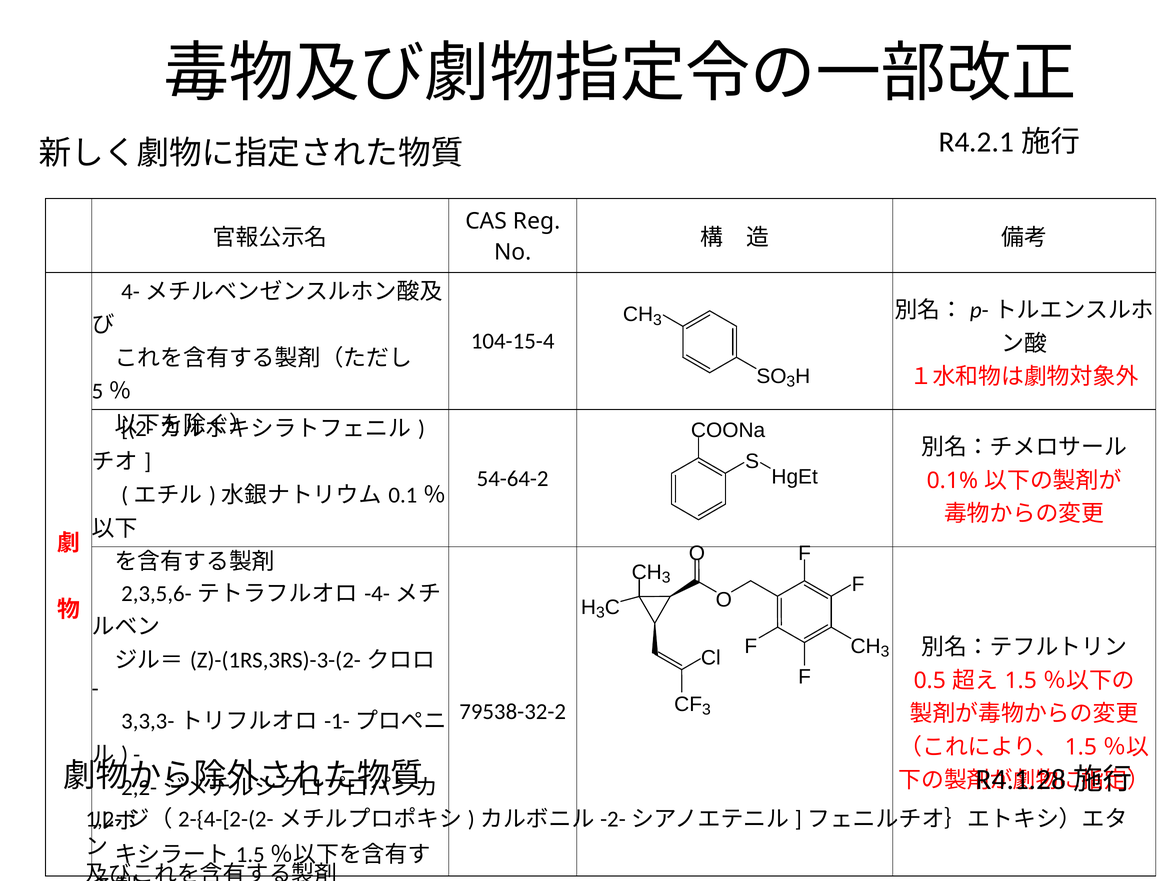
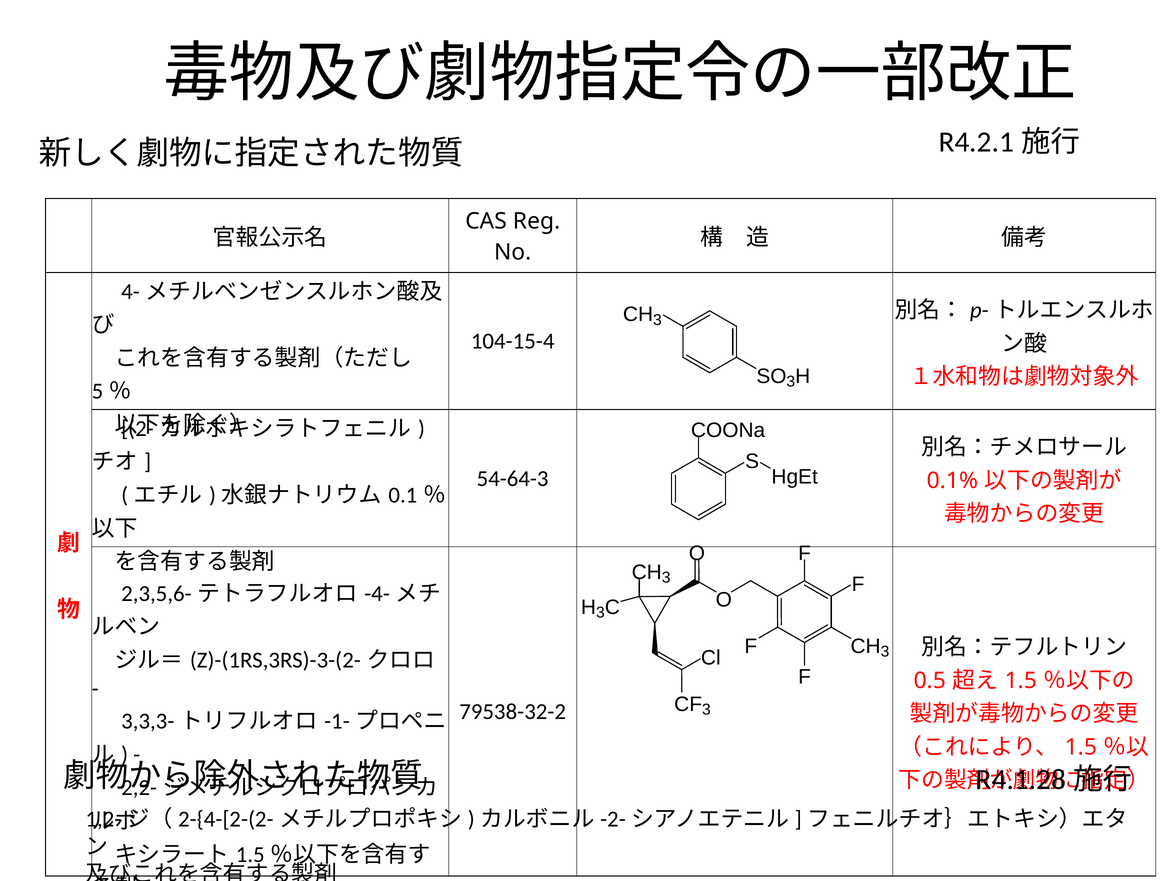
54-64-2: 54-64-2 -> 54-64-3
